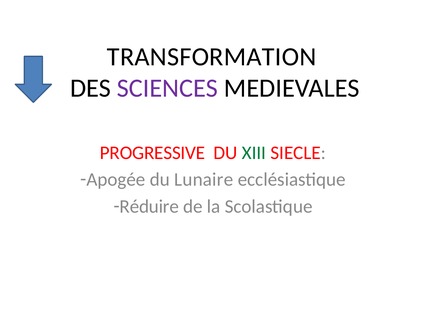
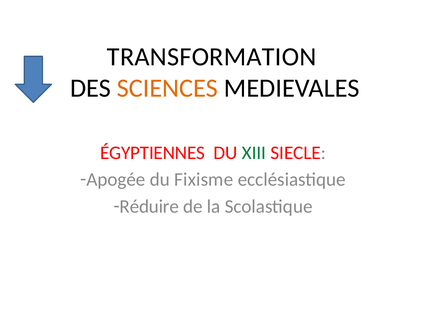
SCIENCES colour: purple -> orange
PROGRESSIVE: PROGRESSIVE -> ÉGYPTIENNES
Lunaire: Lunaire -> Fixisme
